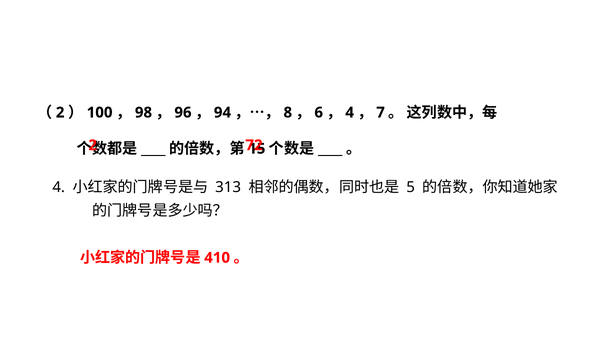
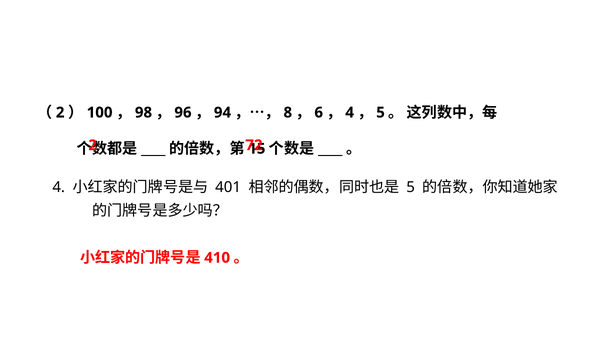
7 at (381, 113): 7 -> 5
313: 313 -> 401
